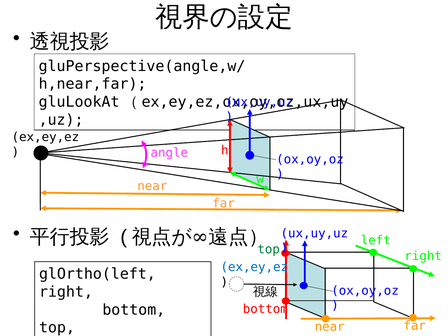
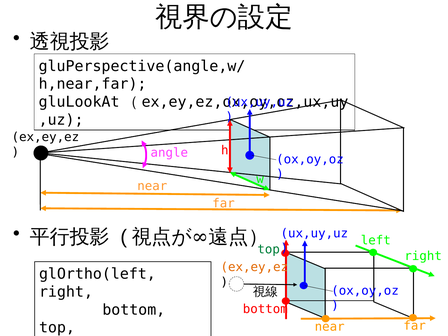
ex,ey,ez at (254, 267) colour: blue -> orange
